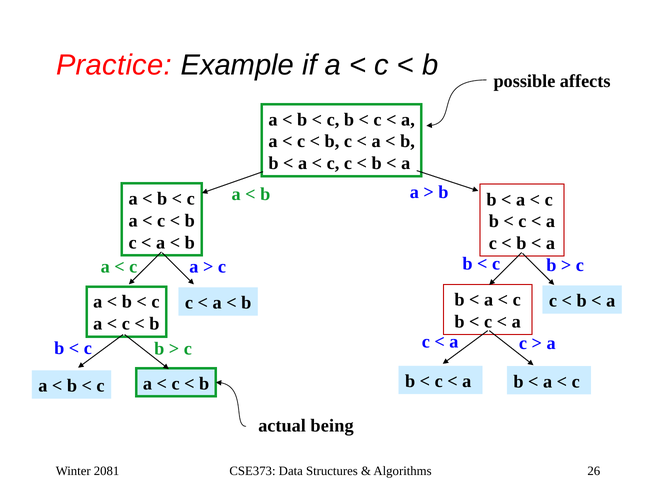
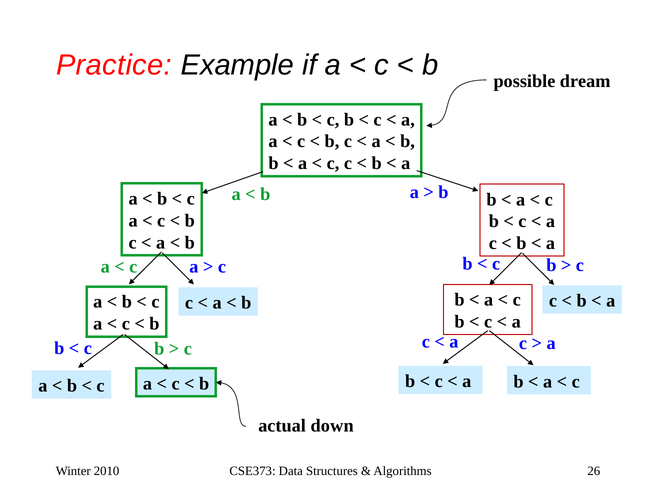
affects: affects -> dream
being: being -> down
2081: 2081 -> 2010
